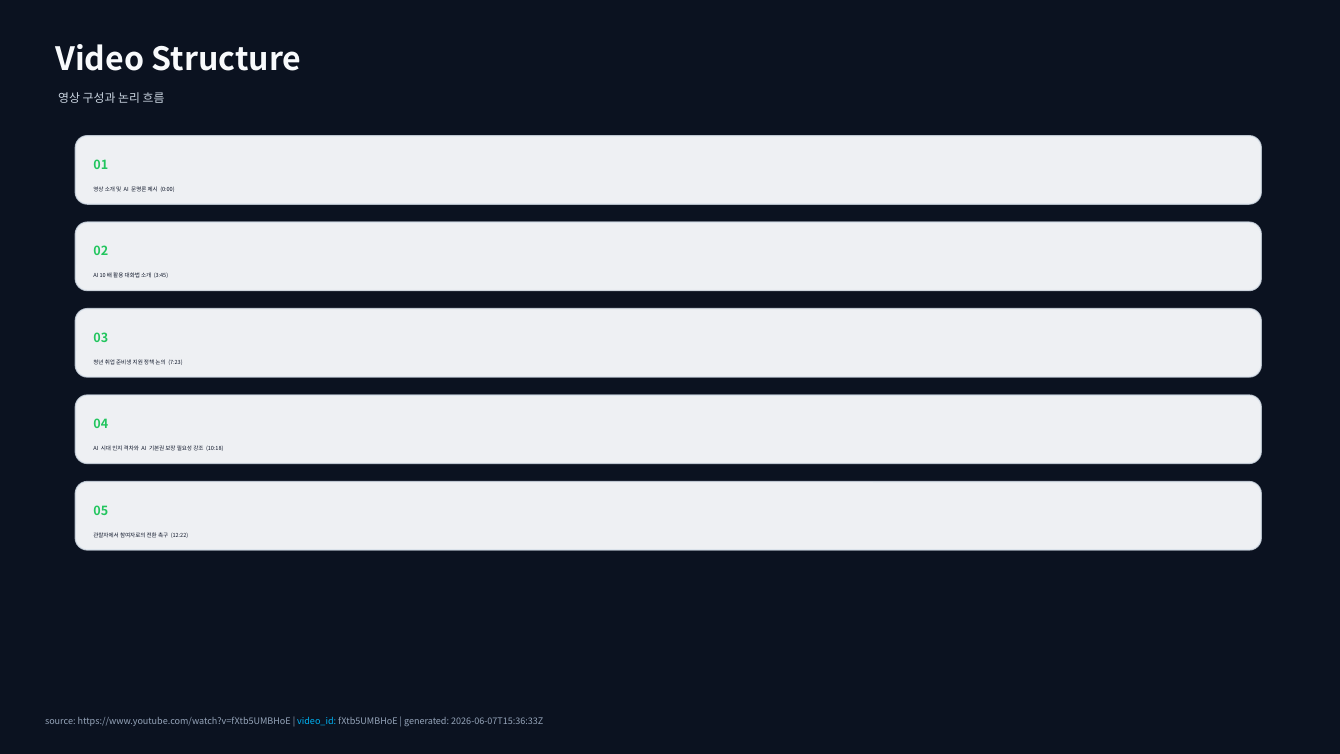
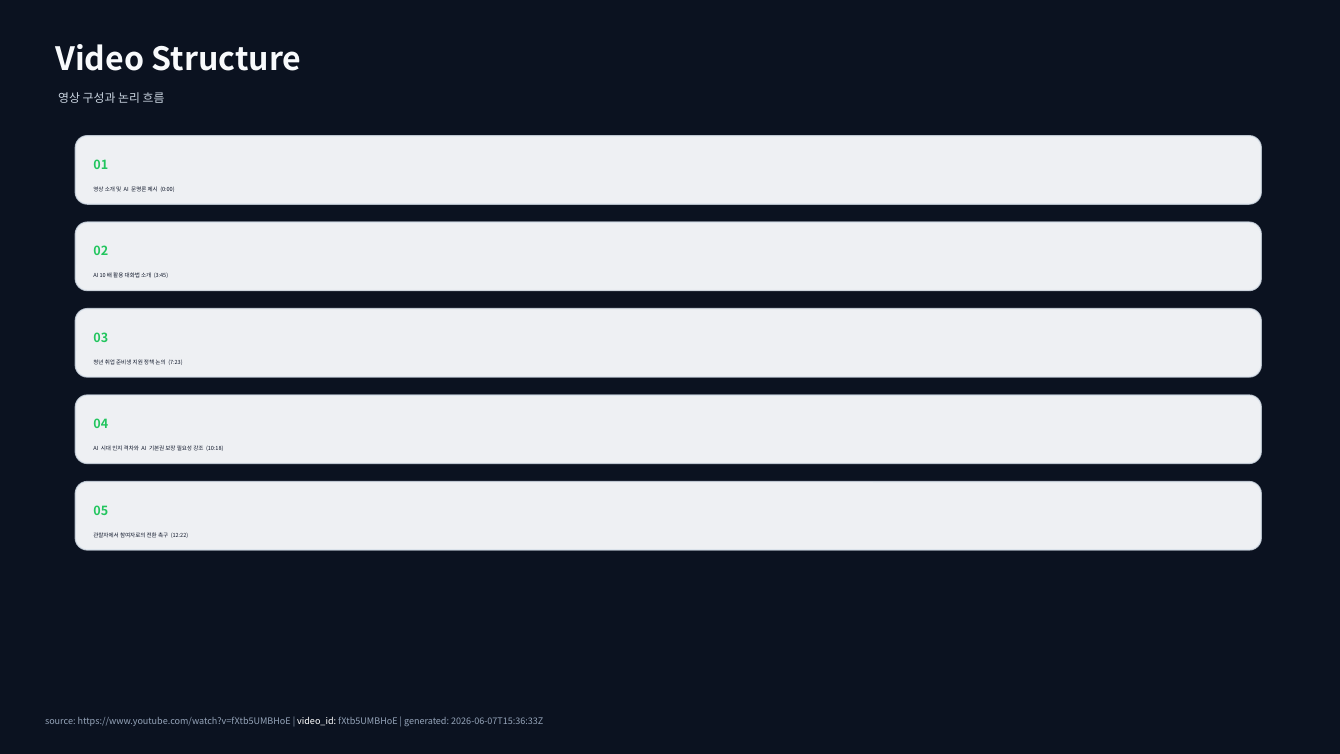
video_id colour: light blue -> white
